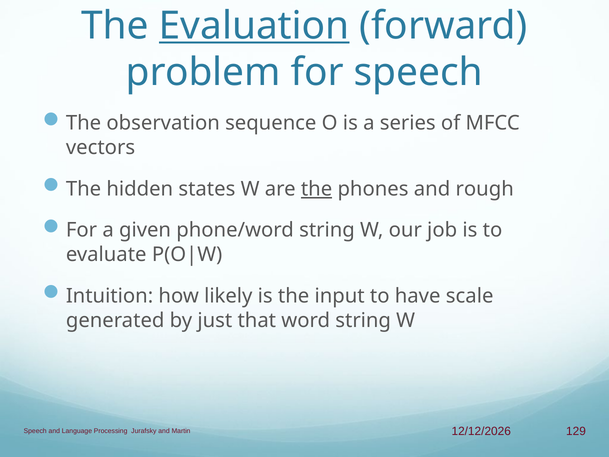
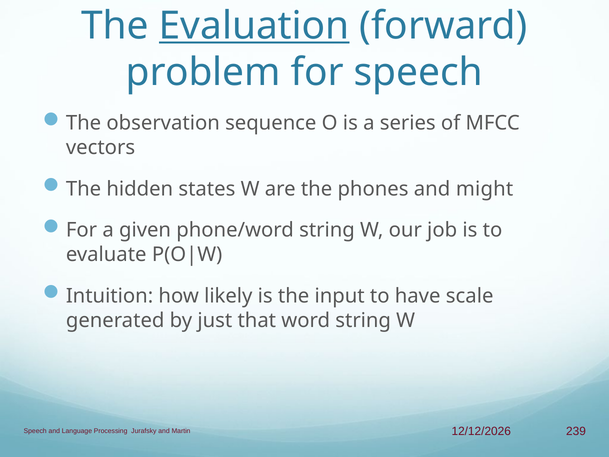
the at (317, 189) underline: present -> none
rough: rough -> might
129: 129 -> 239
